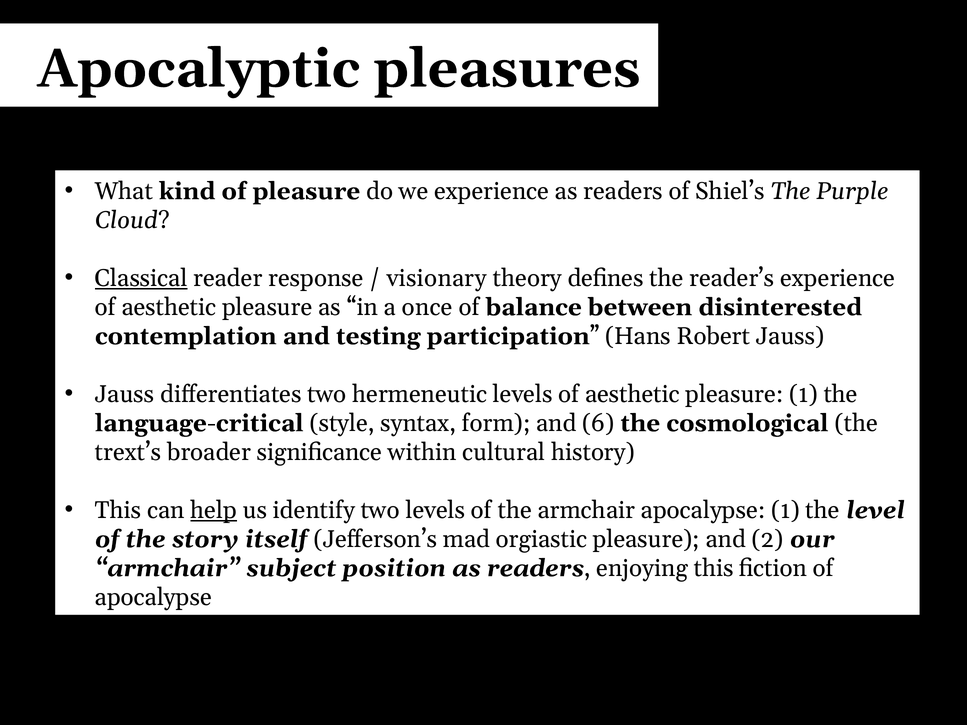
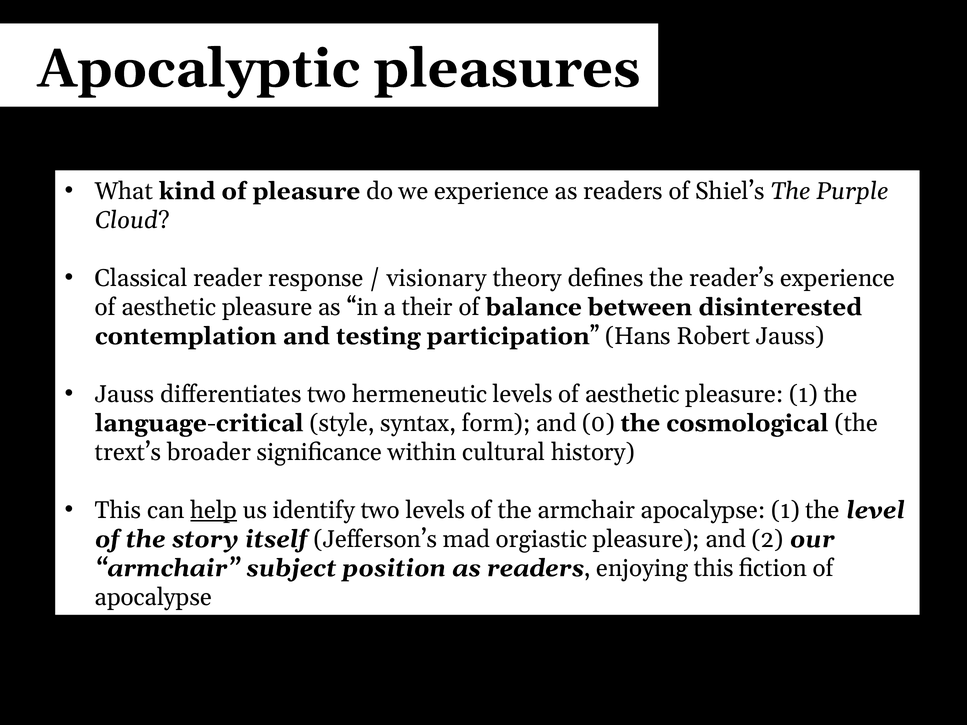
Classical underline: present -> none
once: once -> their
6: 6 -> 0
